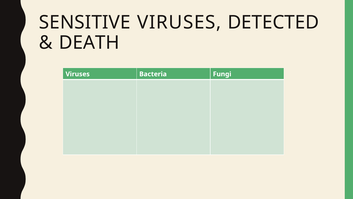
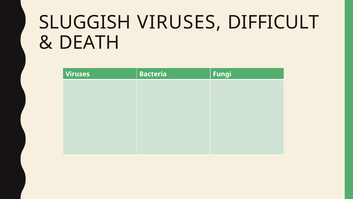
SENSITIVE: SENSITIVE -> SLUGGISH
DETECTED: DETECTED -> DIFFICULT
